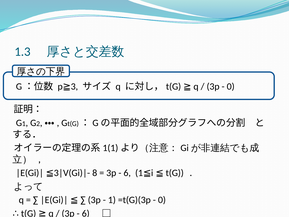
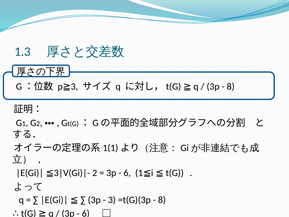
0 at (231, 87): 0 -> 8
8 at (95, 173): 8 -> 2
1 at (112, 200): 1 -> 3
0 at (162, 200): 0 -> 8
